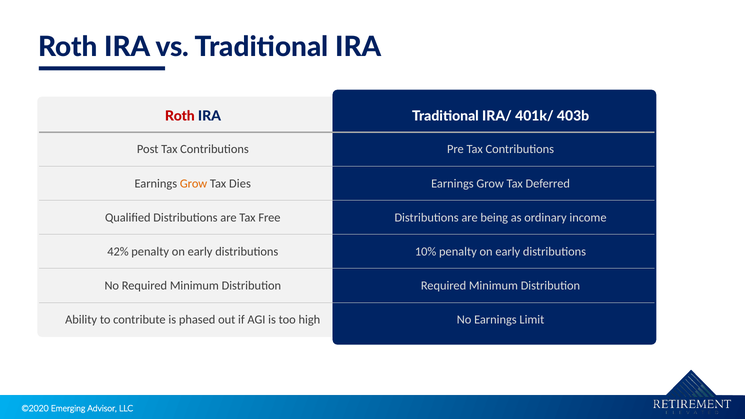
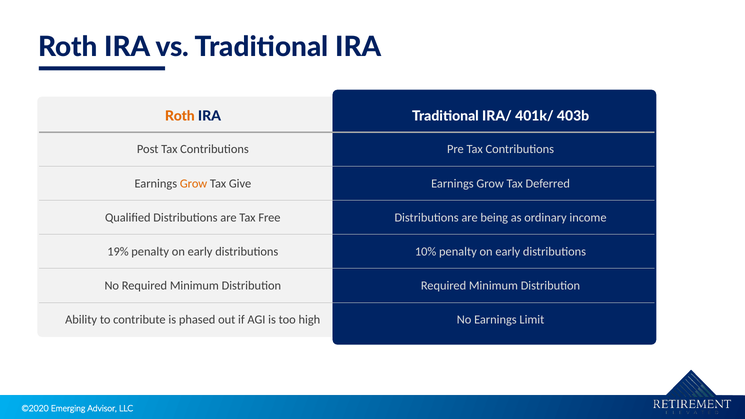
Roth at (180, 116) colour: red -> orange
Dies: Dies -> Give
42%: 42% -> 19%
